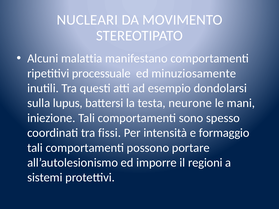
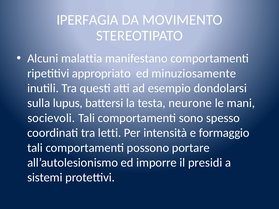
NUCLEARI: NUCLEARI -> IPERFAGIA
processuale: processuale -> appropriato
iniezione: iniezione -> socievoli
fissi: fissi -> letti
regioni: regioni -> presidi
